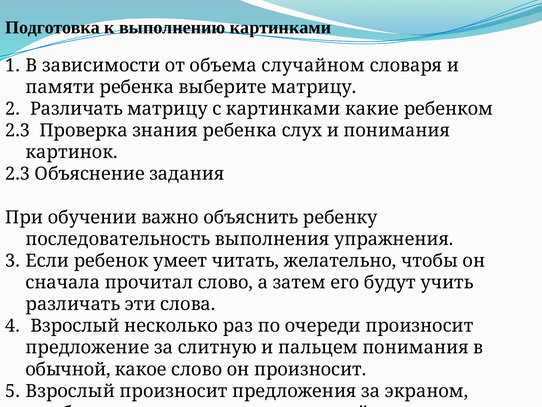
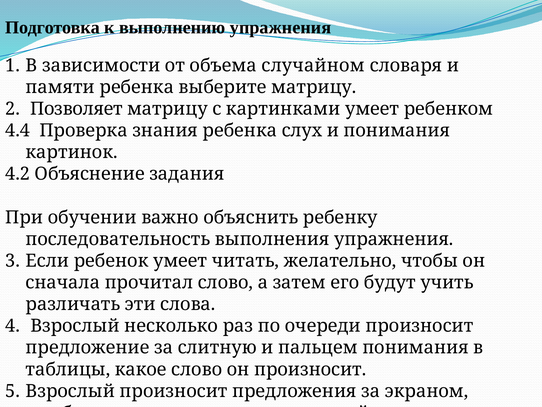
выполнению картинками: картинками -> упражнения
Различать at (76, 109): Различать -> Позволяет
картинками какие: какие -> умеет
2.3 at (18, 130): 2.3 -> 4.4
2.3 at (18, 174): 2.3 -> 4.2
обычной: обычной -> таблицы
